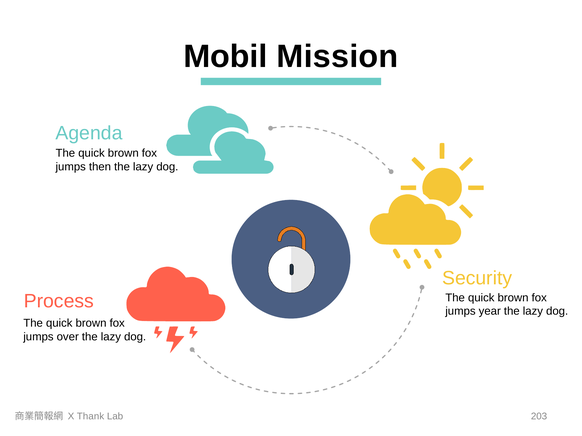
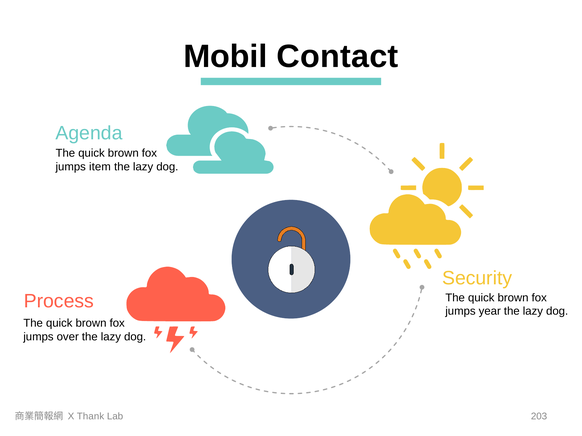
Mission: Mission -> Contact
then: then -> item
